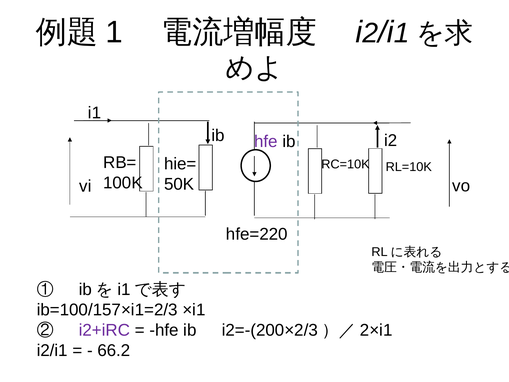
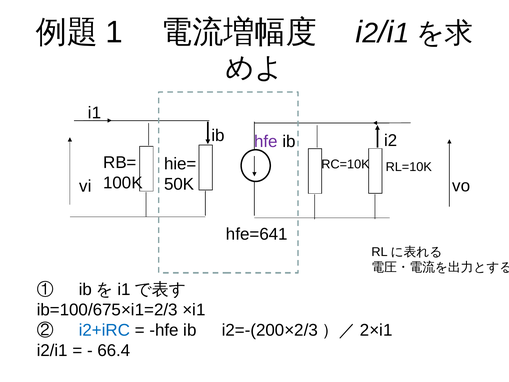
hfe=220: hfe=220 -> hfe=641
ib=100/157×i1=2/3: ib=100/157×i1=2/3 -> ib=100/675×i1=2/3
i2+iRC colour: purple -> blue
66.2: 66.2 -> 66.4
